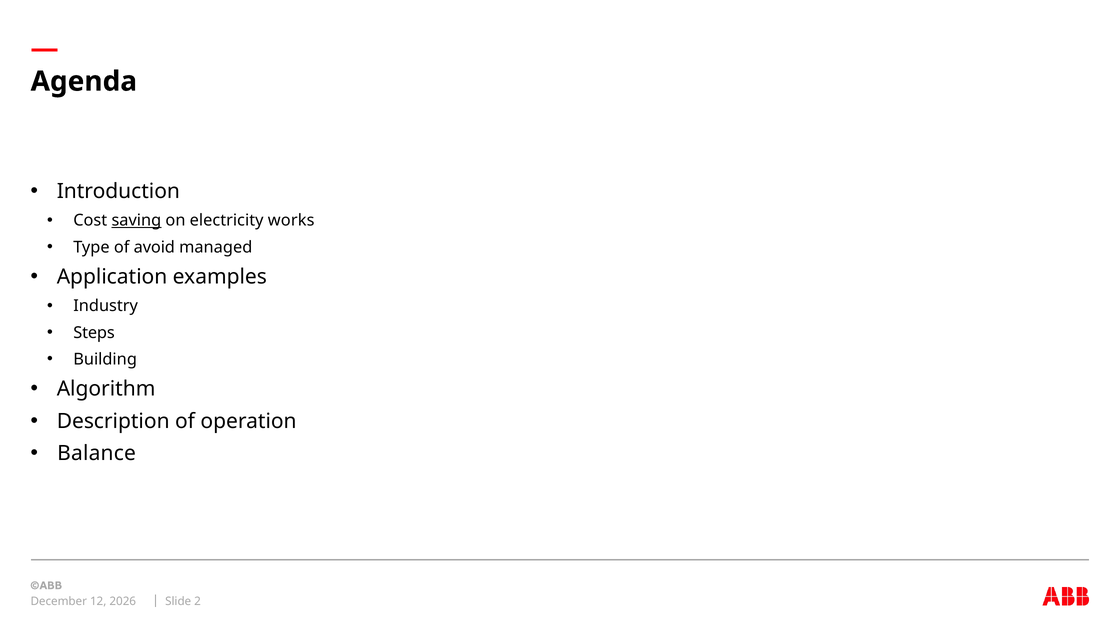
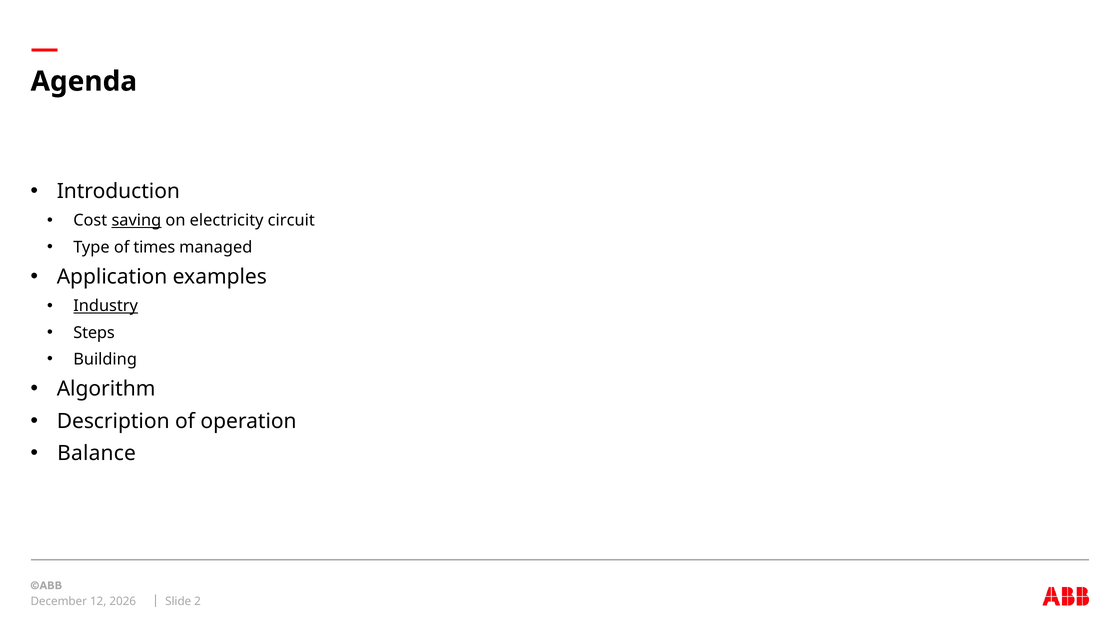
works: works -> circuit
avoid: avoid -> times
Industry underline: none -> present
